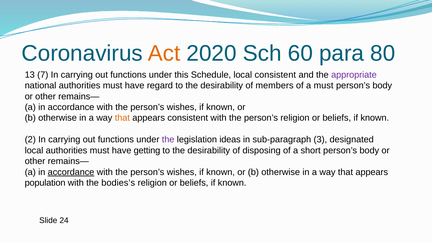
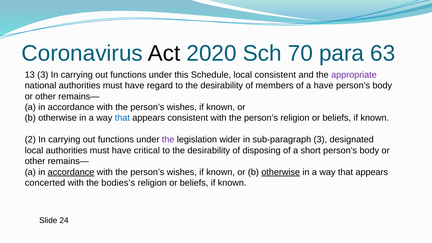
Act colour: orange -> black
60: 60 -> 70
80: 80 -> 63
13 7: 7 -> 3
a must: must -> have
that at (122, 118) colour: orange -> blue
ideas: ideas -> wider
getting: getting -> critical
otherwise at (281, 172) underline: none -> present
population: population -> concerted
